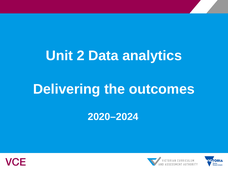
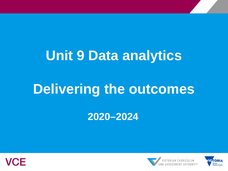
2: 2 -> 9
